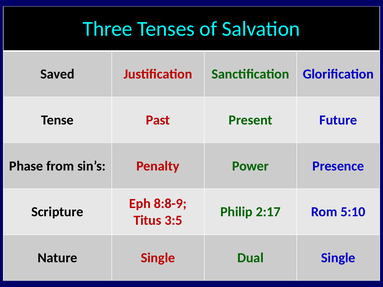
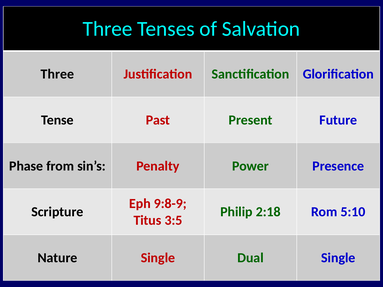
Saved at (57, 74): Saved -> Three
8:8-9: 8:8-9 -> 9:8-9
2:17: 2:17 -> 2:18
